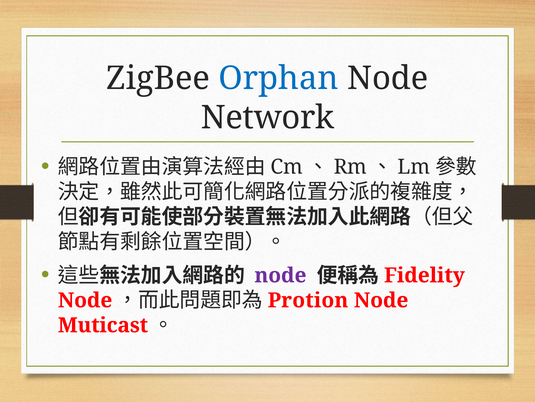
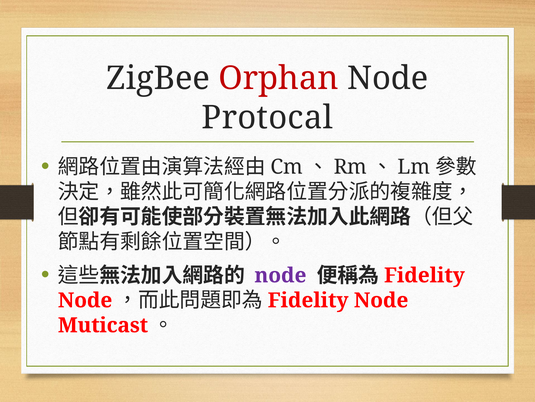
Orphan colour: blue -> red
Network: Network -> Protocal
Protion at (308, 300): Protion -> Fidelity
